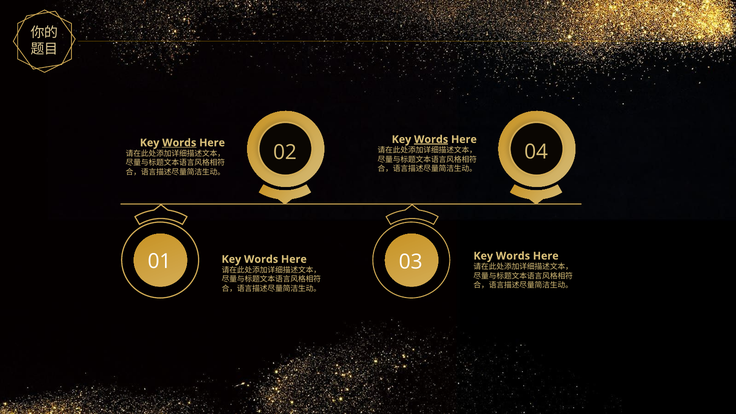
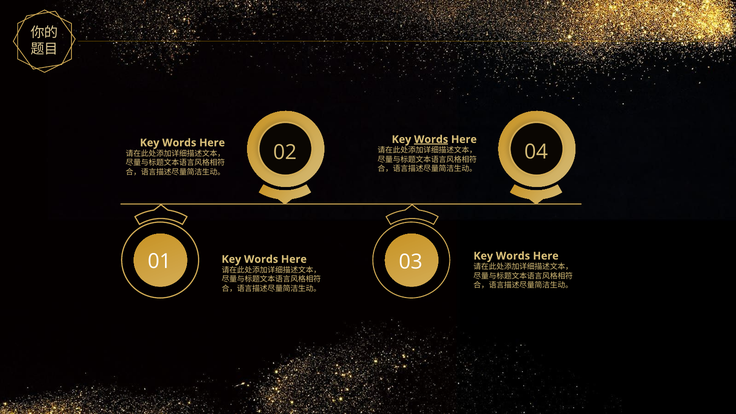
Words at (179, 143) underline: present -> none
